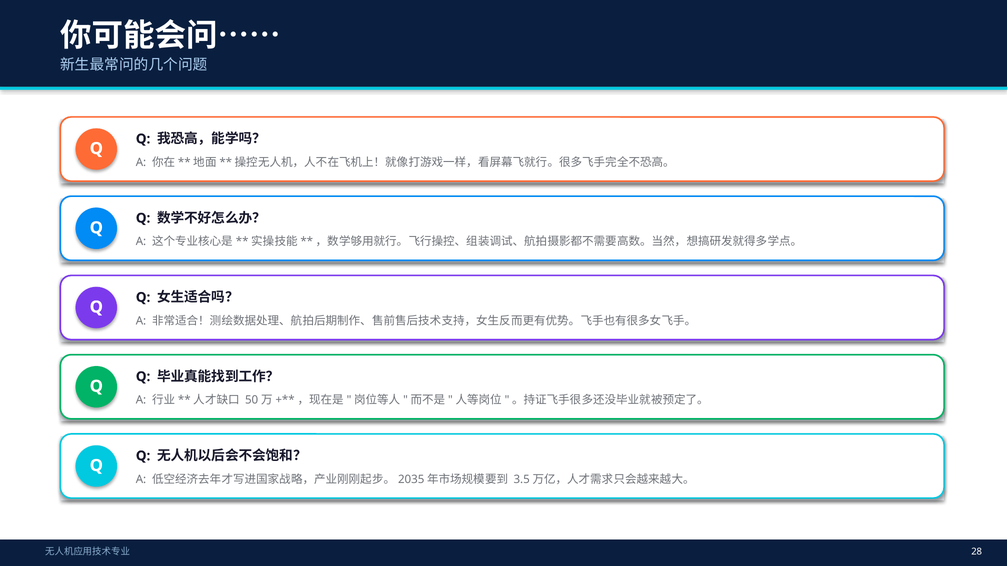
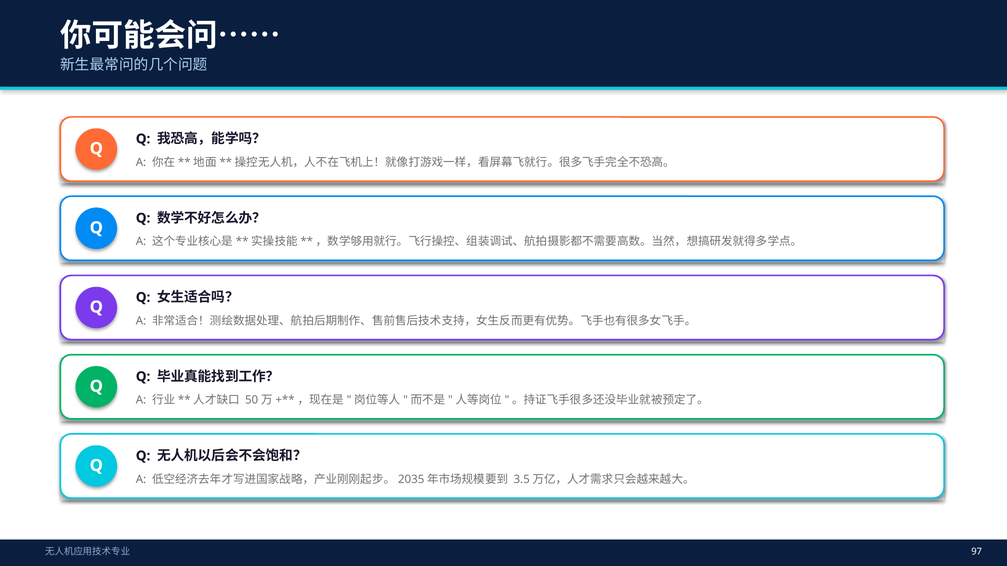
28: 28 -> 97
